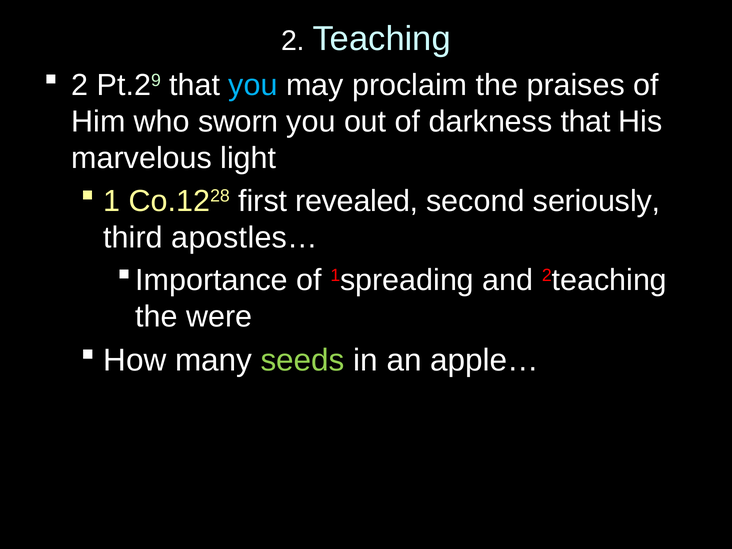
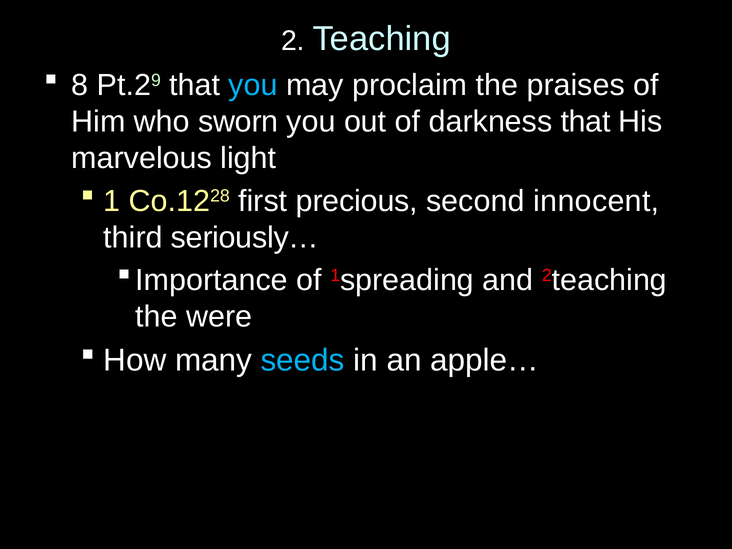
2 at (80, 85): 2 -> 8
revealed: revealed -> precious
seriously: seriously -> innocent
apostles…: apostles… -> seriously…
seeds colour: light green -> light blue
